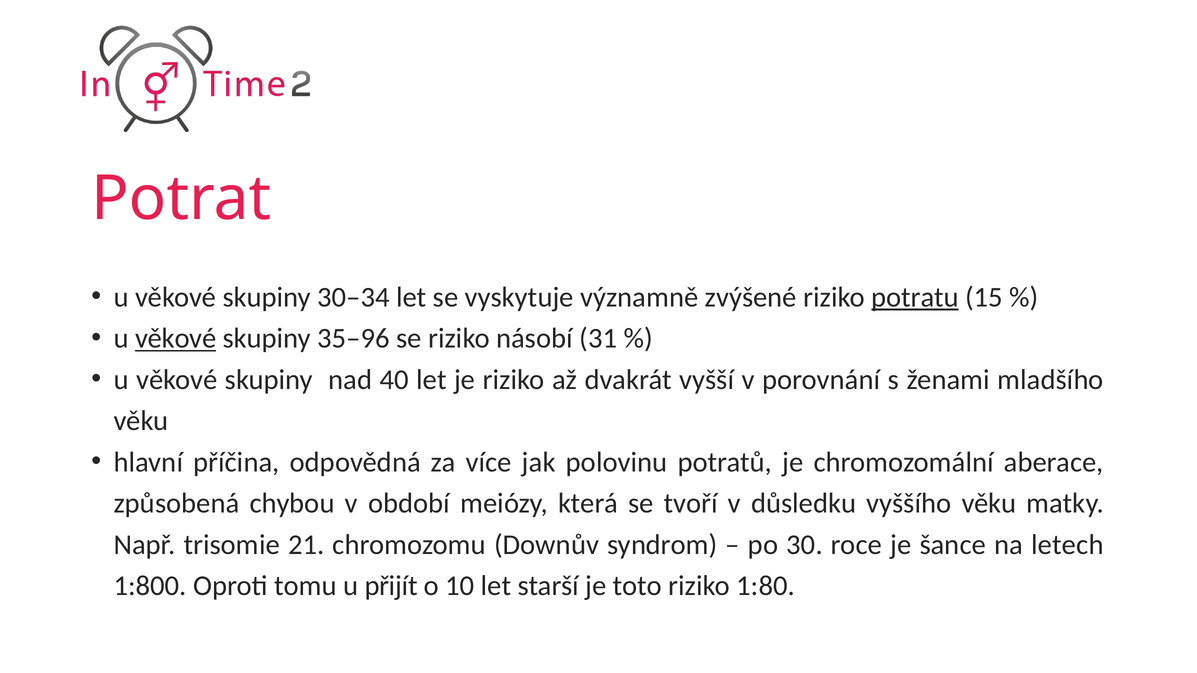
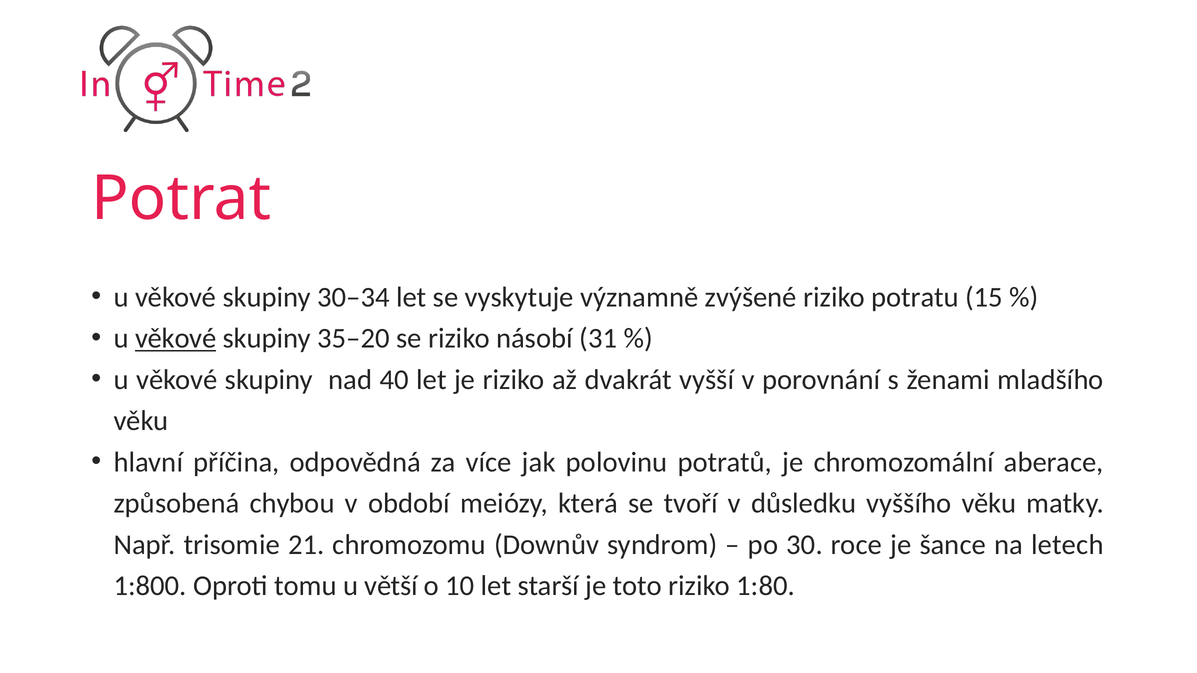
potratu underline: present -> none
35–96: 35–96 -> 35–20
přijít: přijít -> větší
